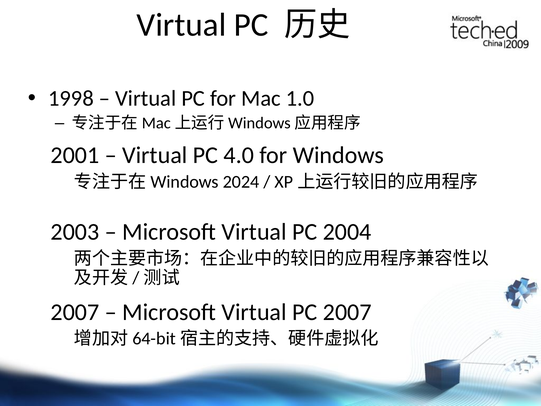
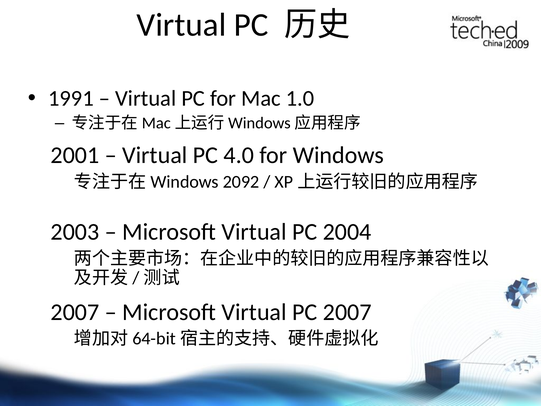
1998: 1998 -> 1991
2024: 2024 -> 2092
